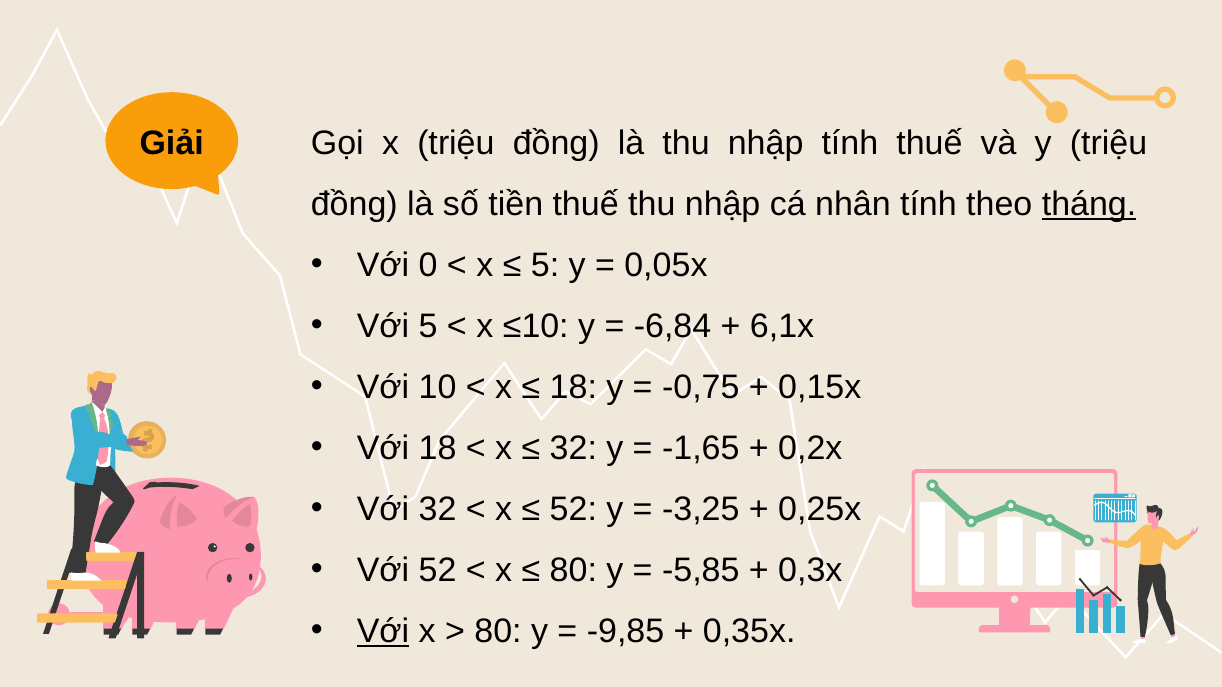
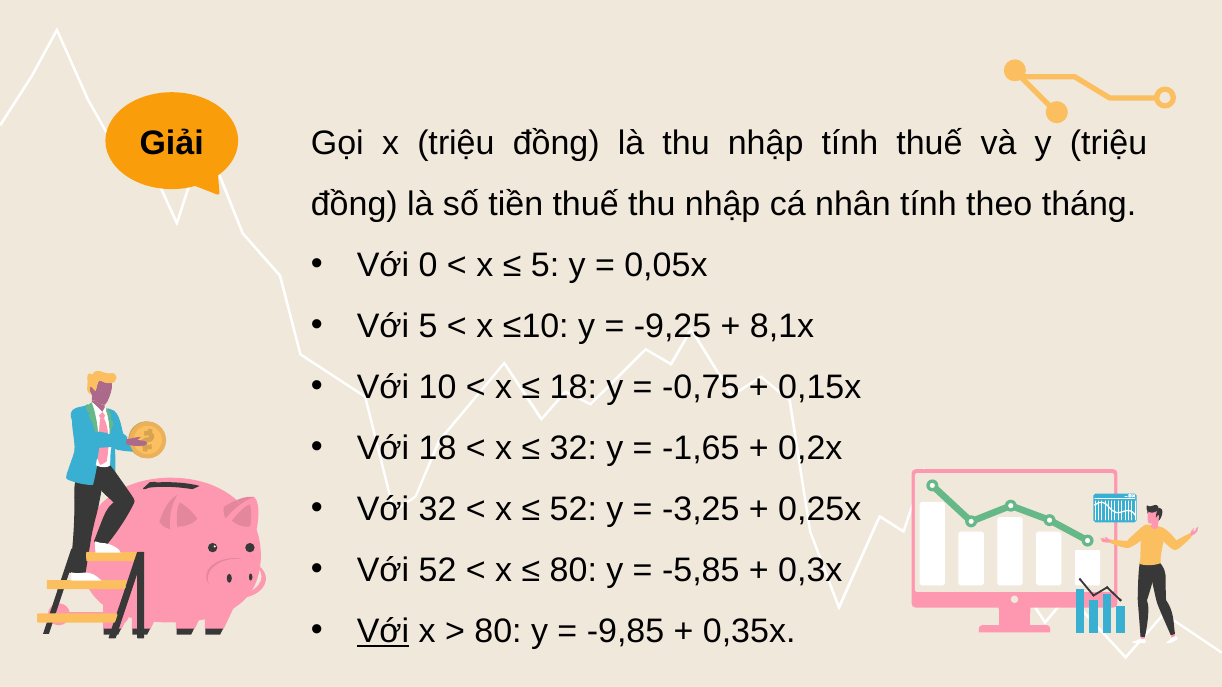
tháng underline: present -> none
-6,84: -6,84 -> -9,25
6,1x: 6,1x -> 8,1x
